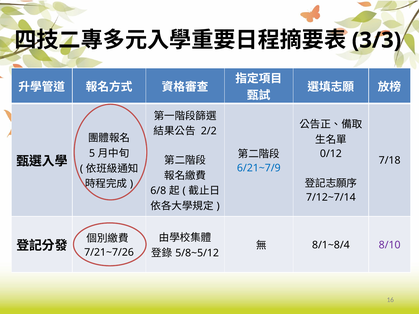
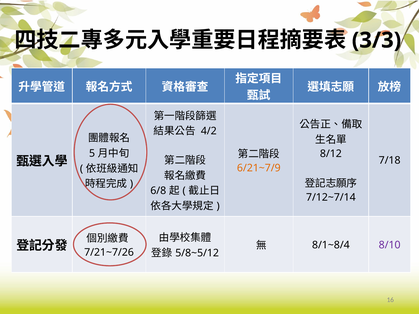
2/2: 2/2 -> 4/2
0/12: 0/12 -> 8/12
6/21~7/9 colour: blue -> orange
